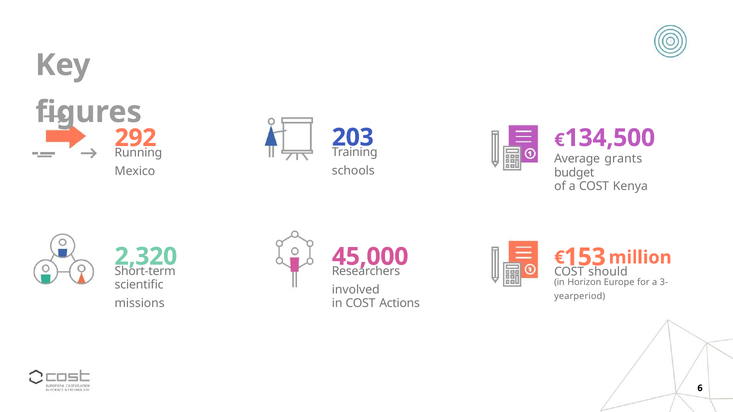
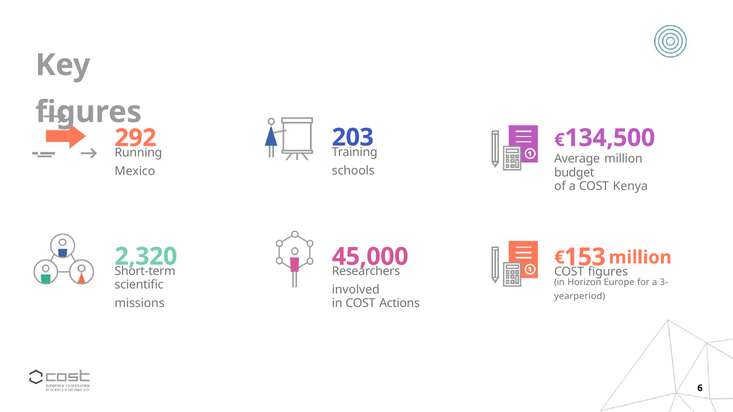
Average grants: grants -> million
should at (608, 272): should -> figures
